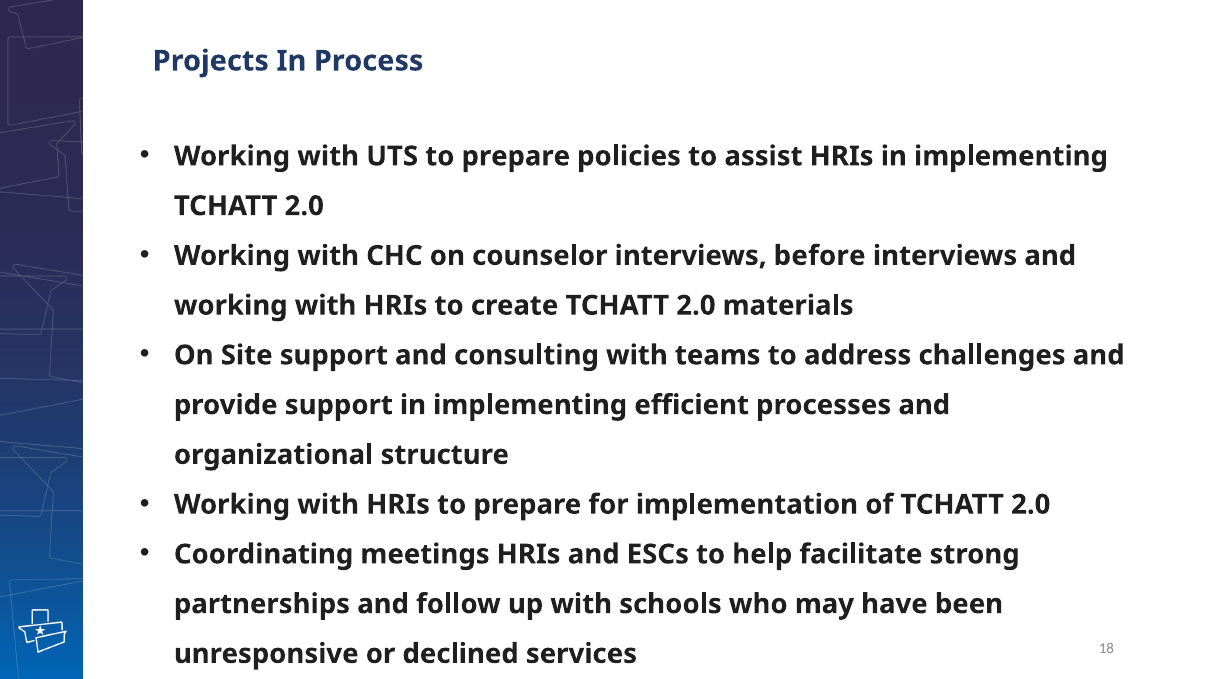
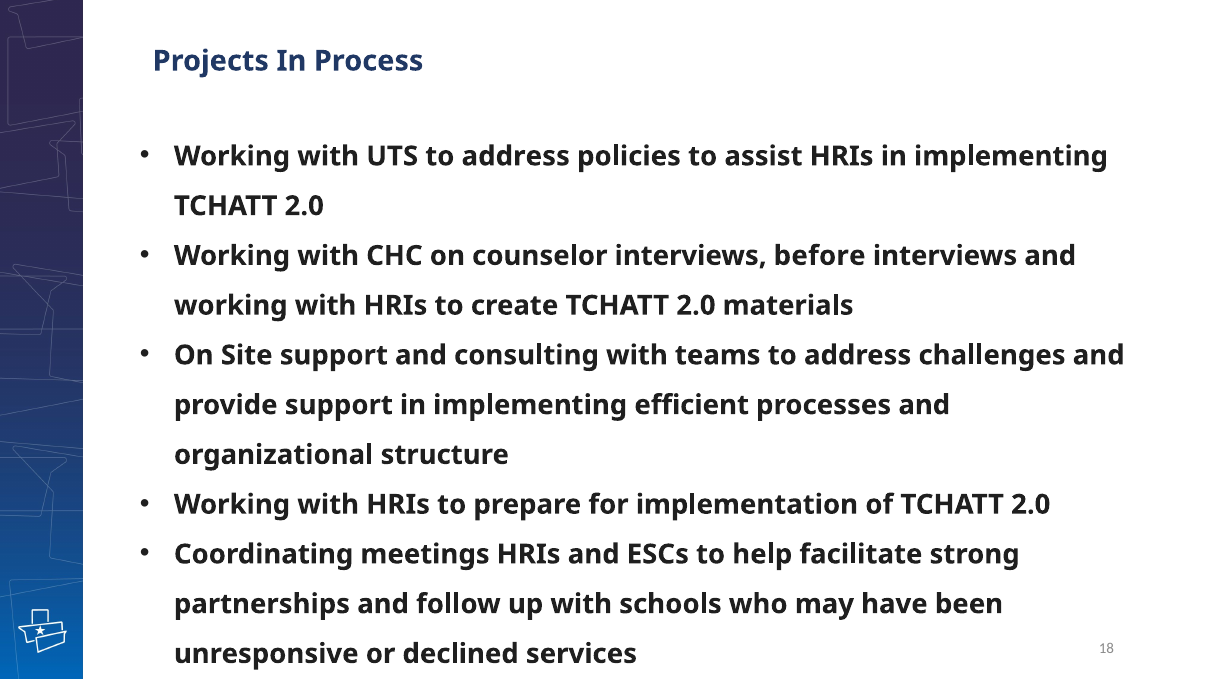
UTS to prepare: prepare -> address
